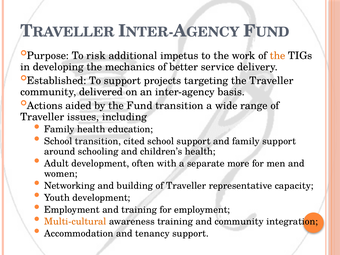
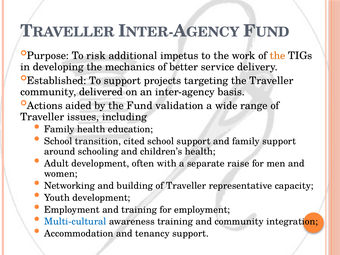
Fund transition: transition -> validation
more: more -> raise
Multi-cultural colour: orange -> blue
